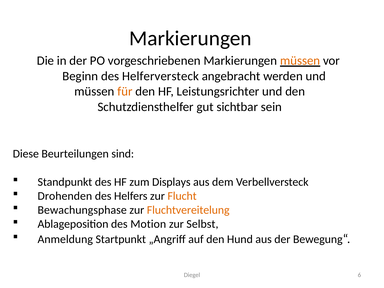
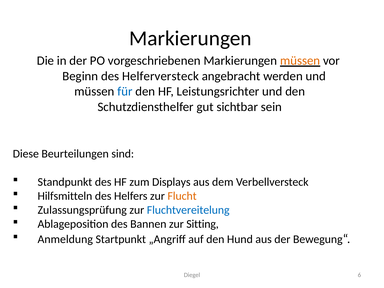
für colour: orange -> blue
Drohenden: Drohenden -> Hilfsmitteln
Bewachungsphase: Bewachungsphase -> Zulassungsprüfung
Fluchtvereitelung colour: orange -> blue
Motion: Motion -> Bannen
Selbst: Selbst -> Sitting
